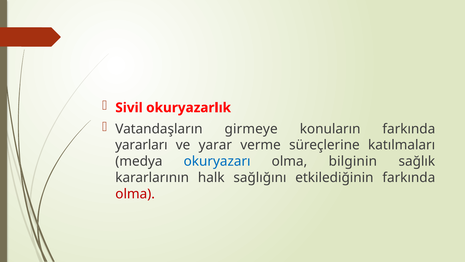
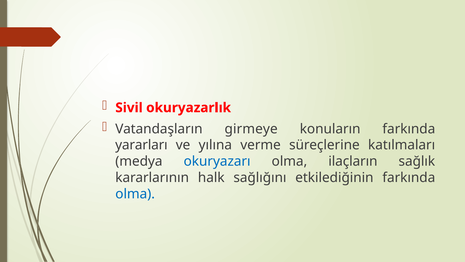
yarar: yarar -> yılına
bilginin: bilginin -> ilaçların
olma at (135, 194) colour: red -> blue
